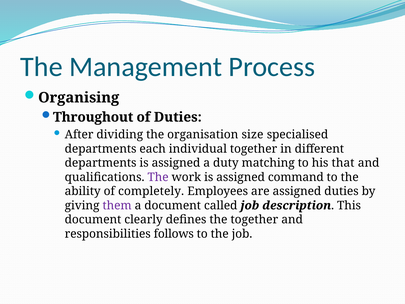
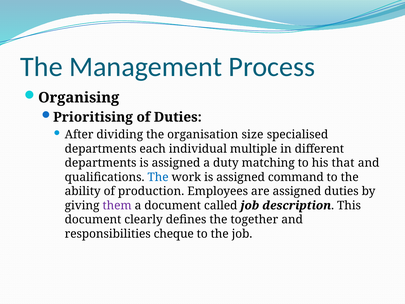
Throughout: Throughout -> Prioritising
individual together: together -> multiple
The at (158, 177) colour: purple -> blue
completely: completely -> production
follows: follows -> cheque
